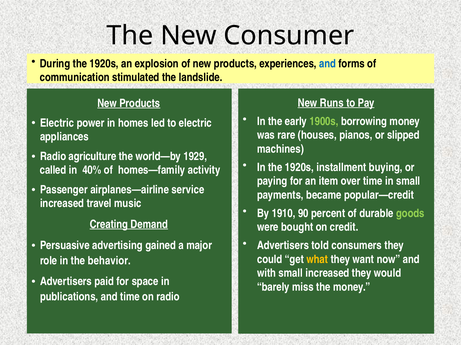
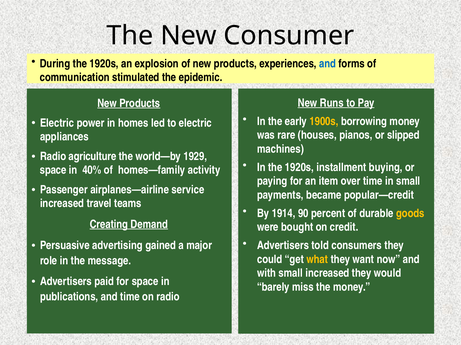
landslide: landslide -> epidemic
1900s colour: light green -> yellow
called at (53, 171): called -> space
music: music -> teams
1910: 1910 -> 1914
goods colour: light green -> yellow
behavior: behavior -> message
